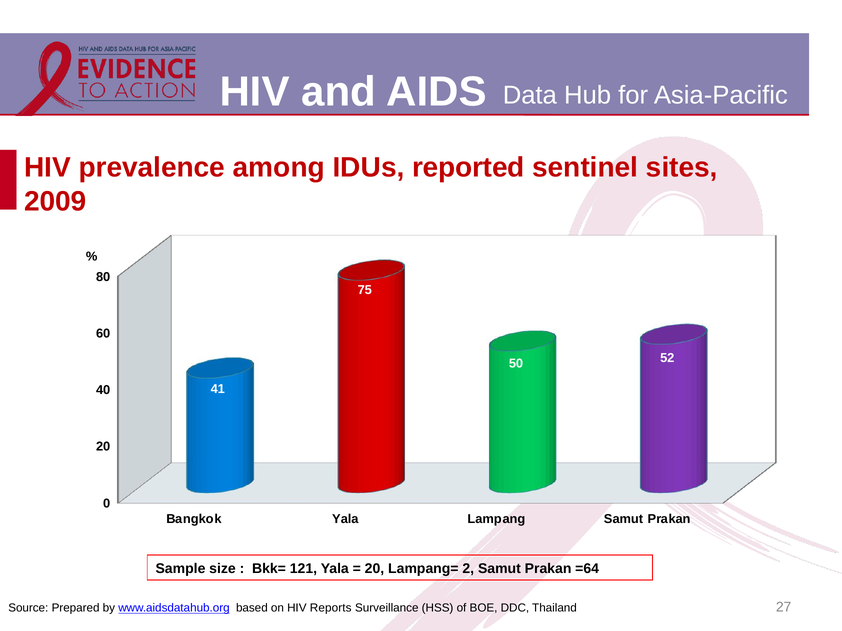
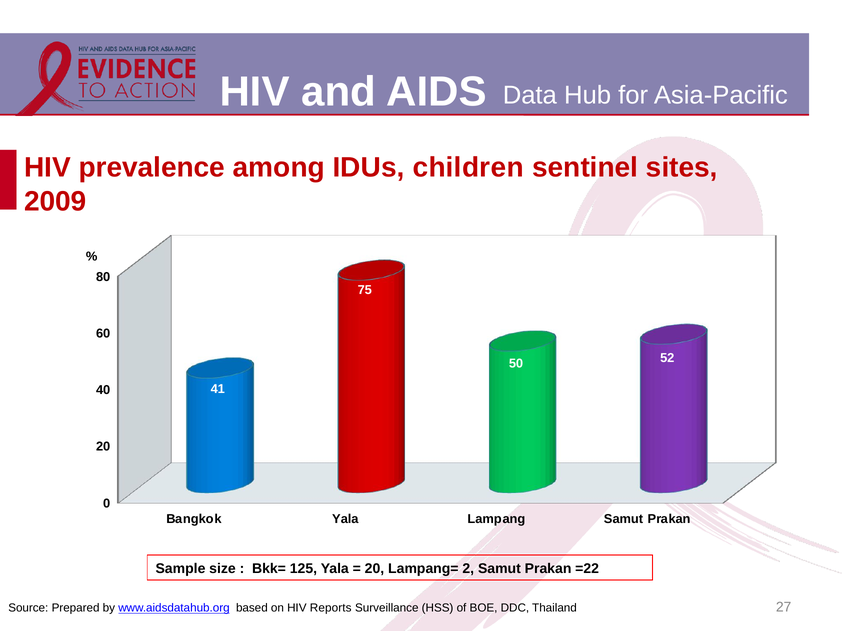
reported: reported -> children
121: 121 -> 125
=64: =64 -> =22
